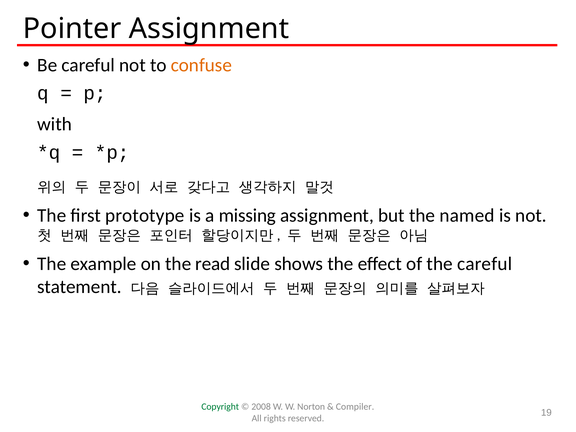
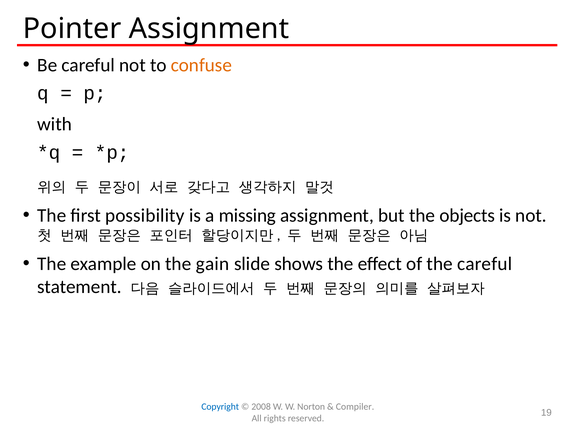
prototype: prototype -> possibility
named: named -> objects
read: read -> gain
Copyright colour: green -> blue
